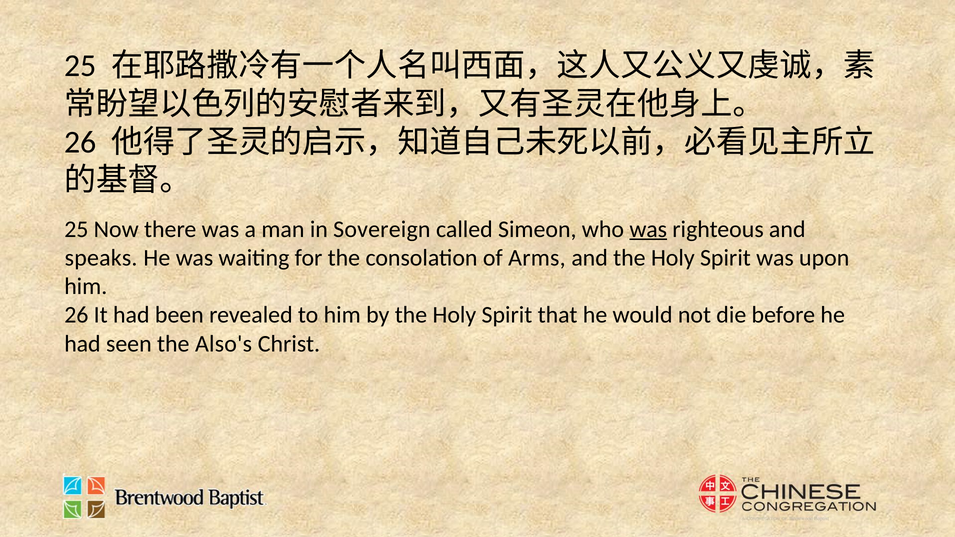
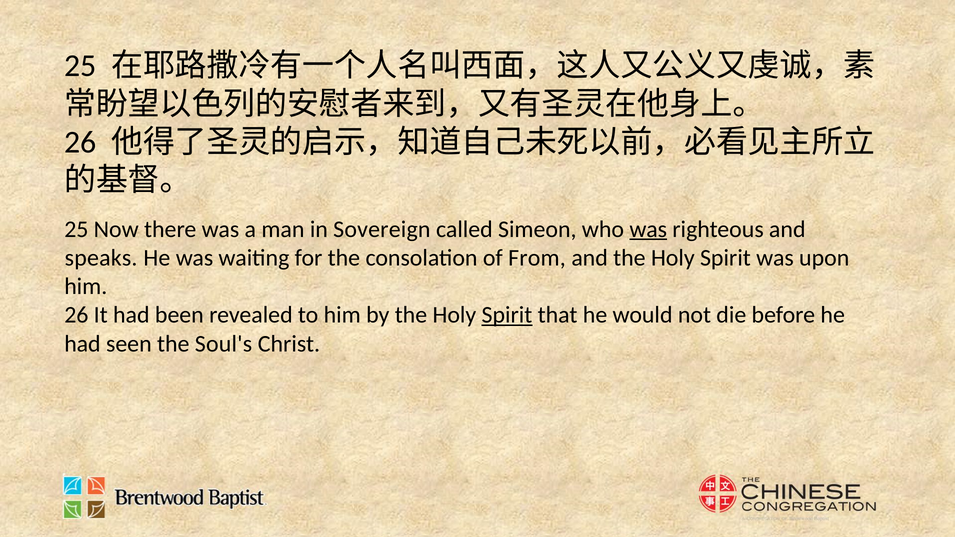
Arms: Arms -> From
Spirit at (507, 315) underline: none -> present
Also's: Also's -> Soul's
